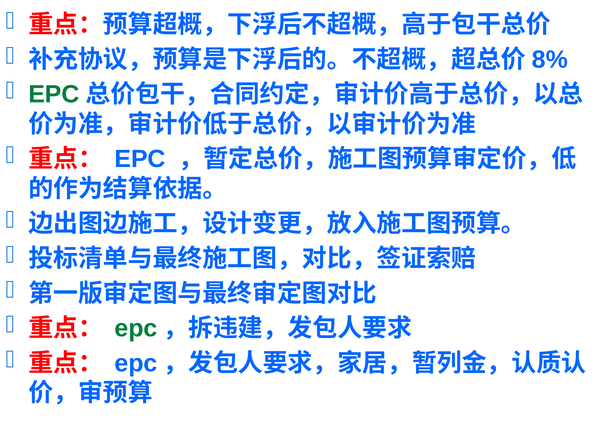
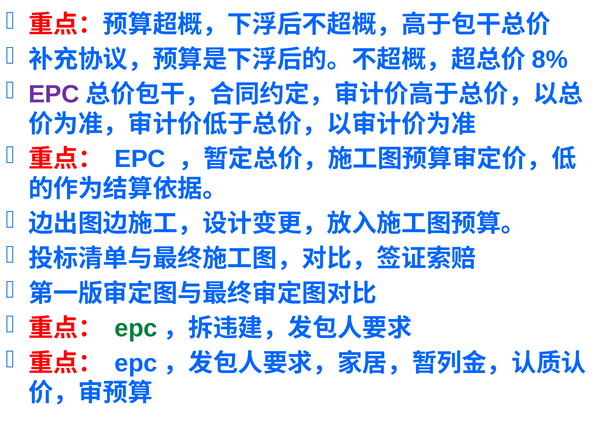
EPC at (54, 94) colour: green -> purple
